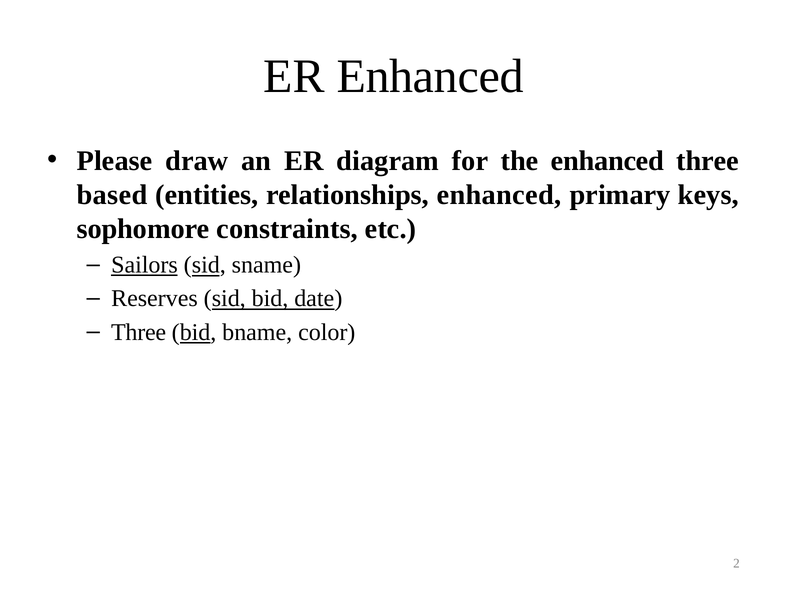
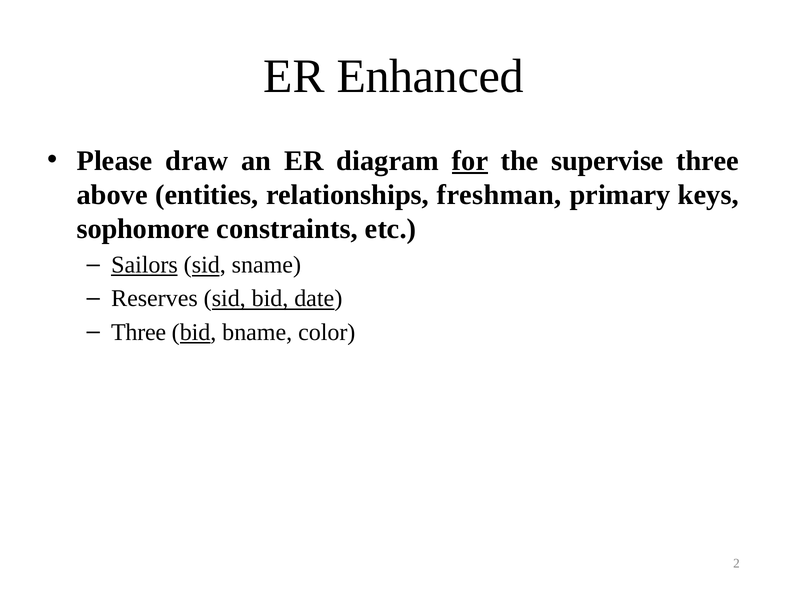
for underline: none -> present
the enhanced: enhanced -> supervise
based: based -> above
relationships enhanced: enhanced -> freshman
